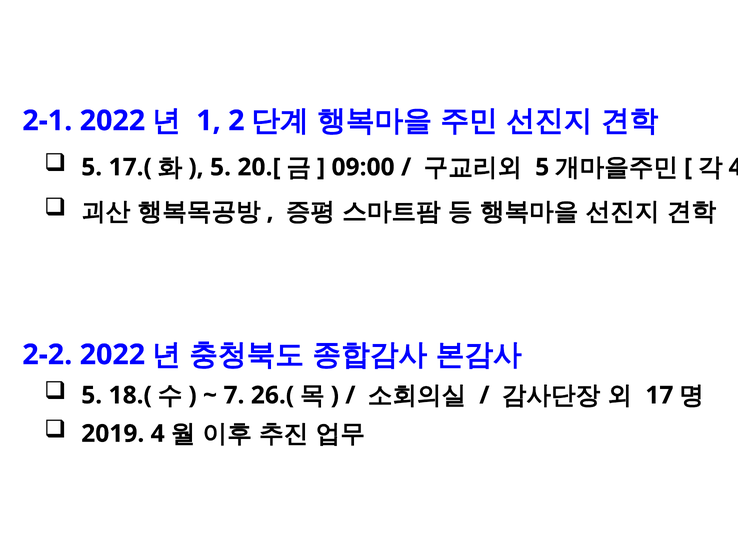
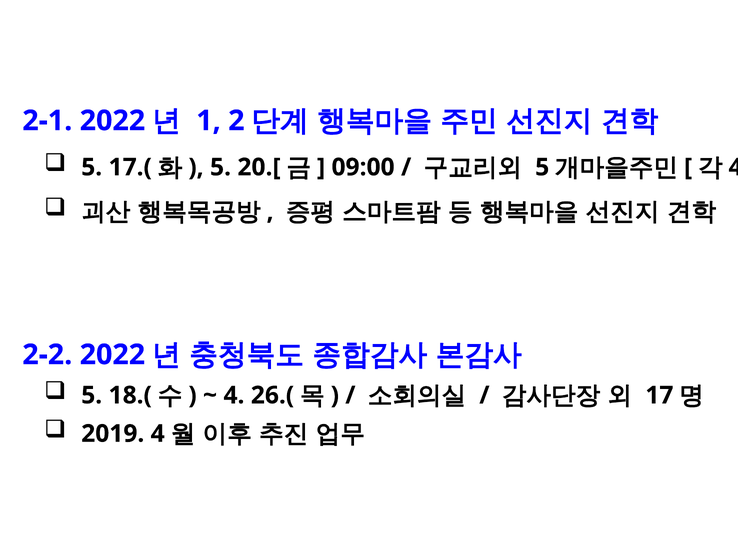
7 at (234, 395): 7 -> 4
